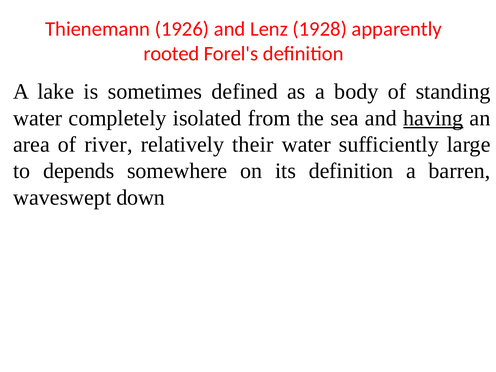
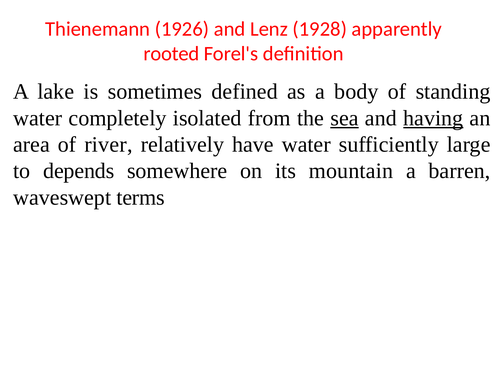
sea underline: none -> present
their: their -> have
its definition: definition -> mountain
down: down -> terms
